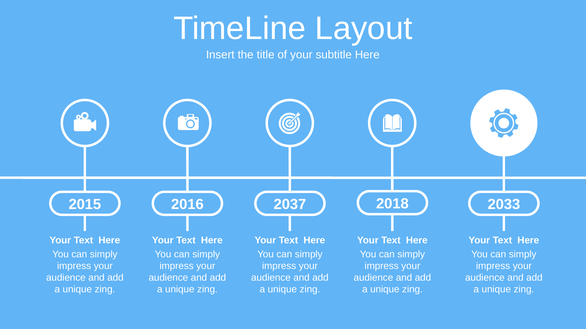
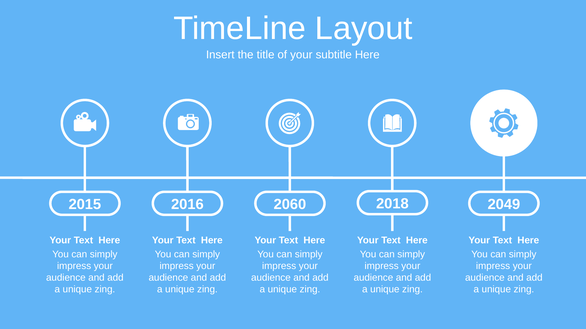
2037: 2037 -> 2060
2033: 2033 -> 2049
